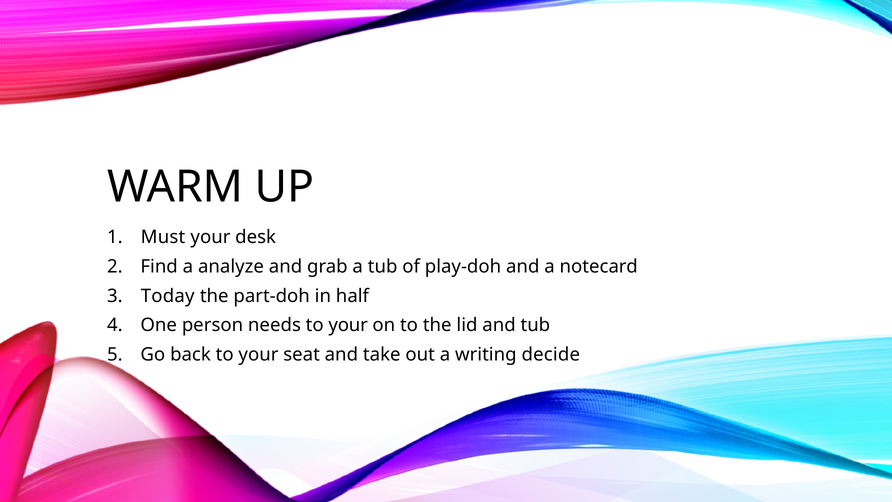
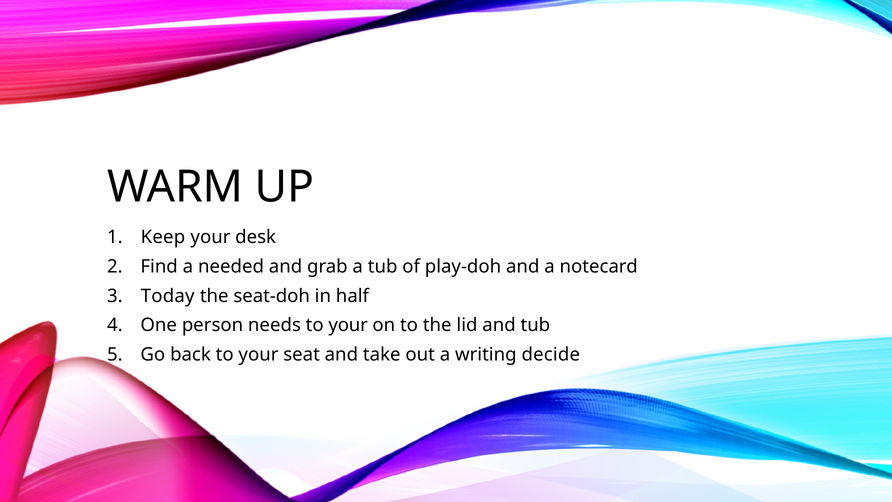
Must: Must -> Keep
analyze: analyze -> needed
part-doh: part-doh -> seat-doh
